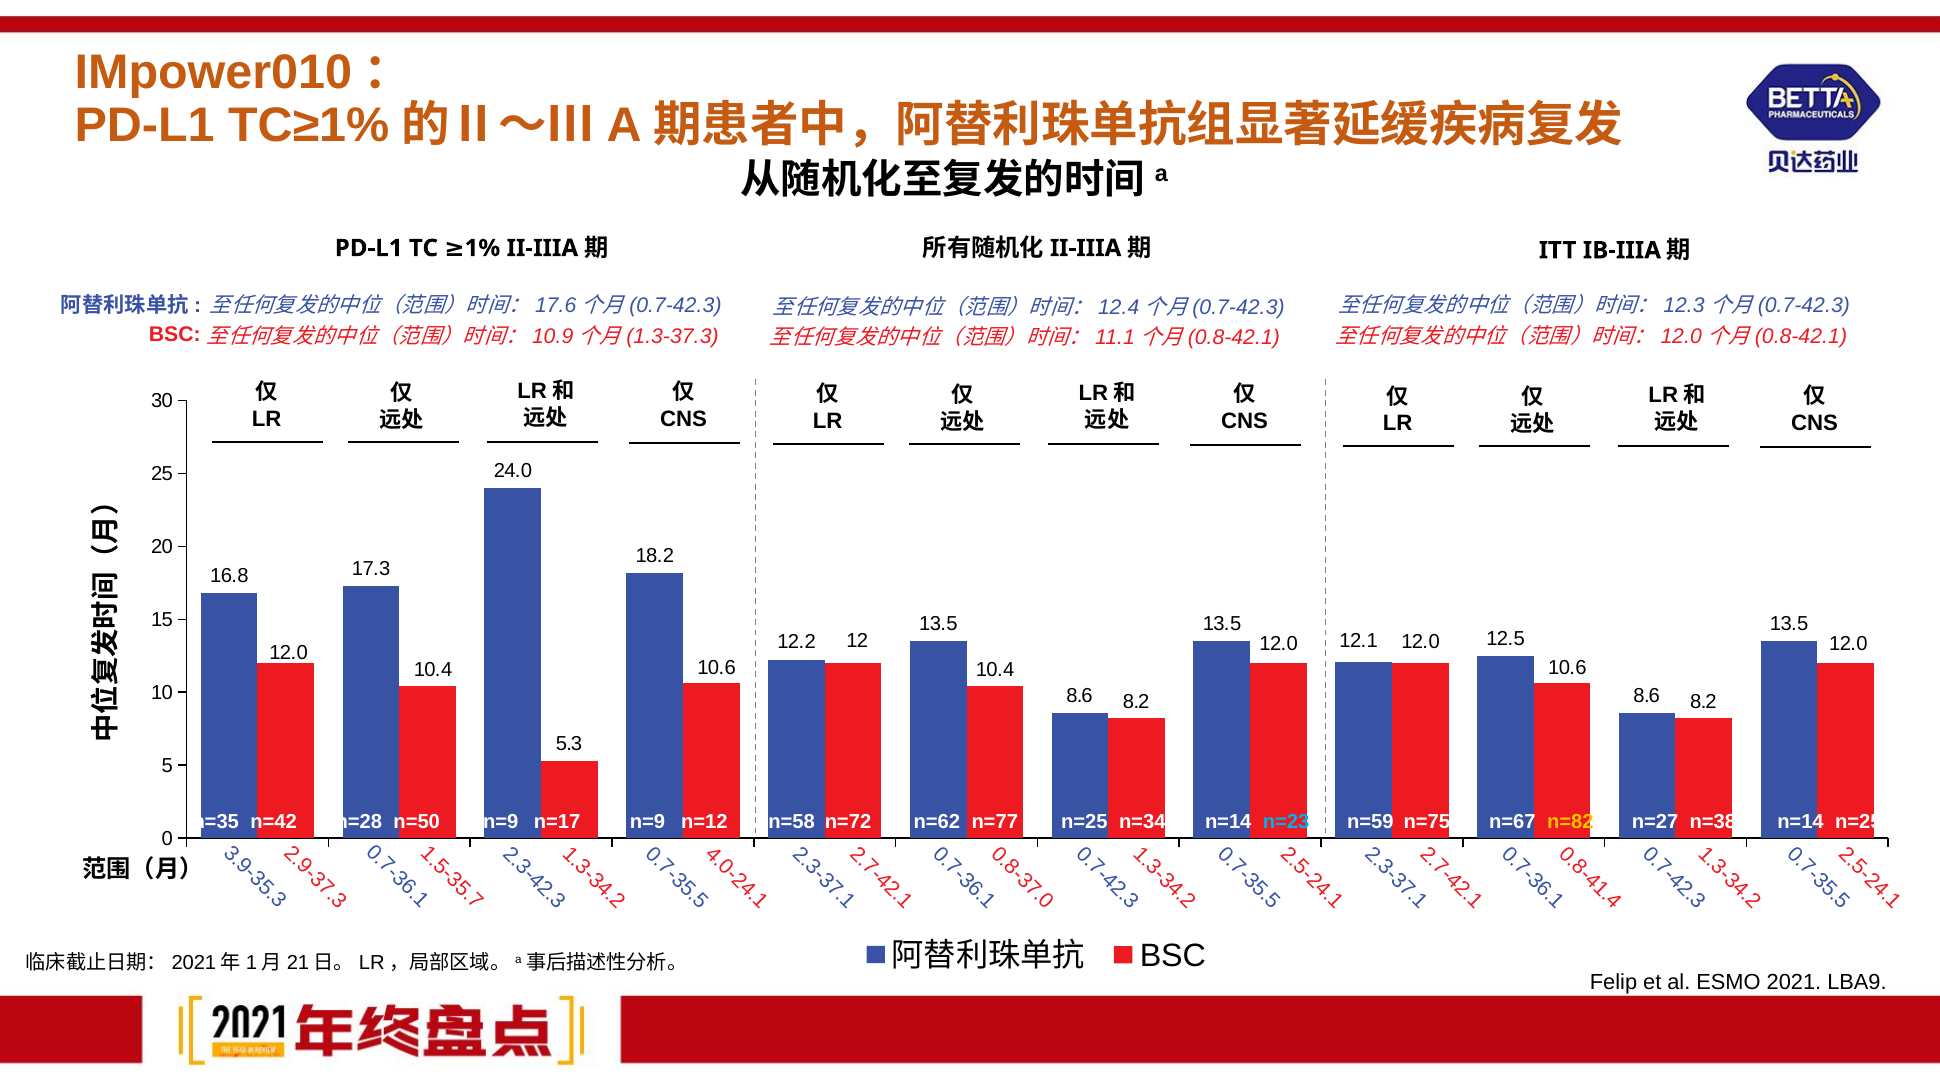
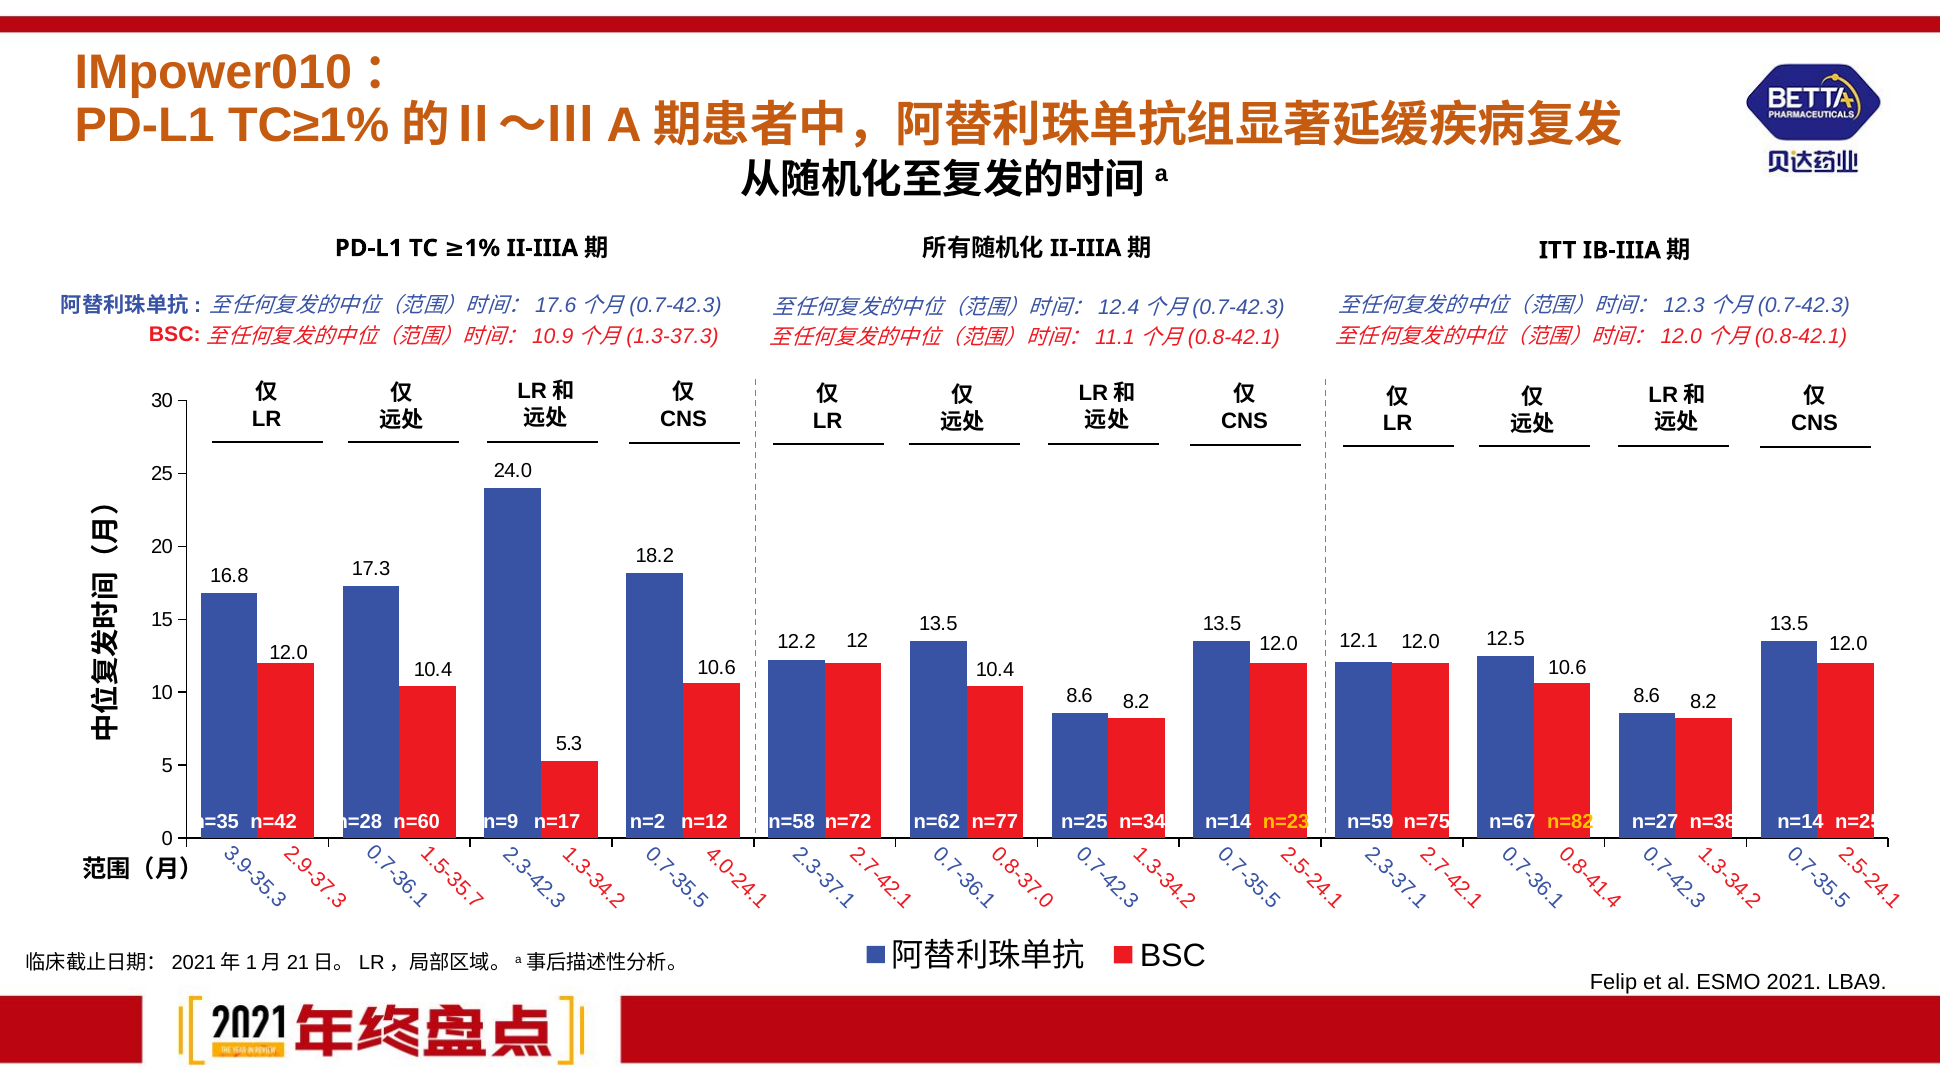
n=50: n=50 -> n=60
n=17 n=9: n=9 -> n=2
n=23 colour: light blue -> yellow
